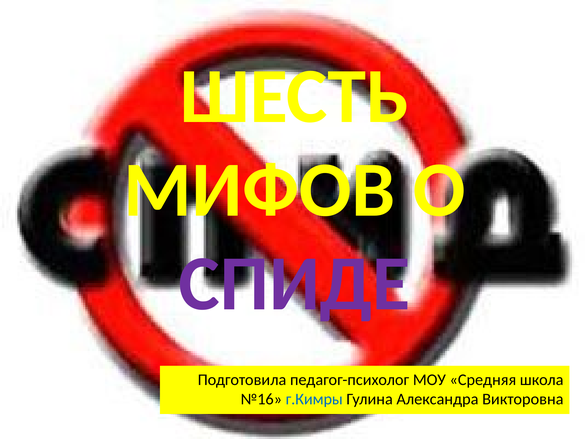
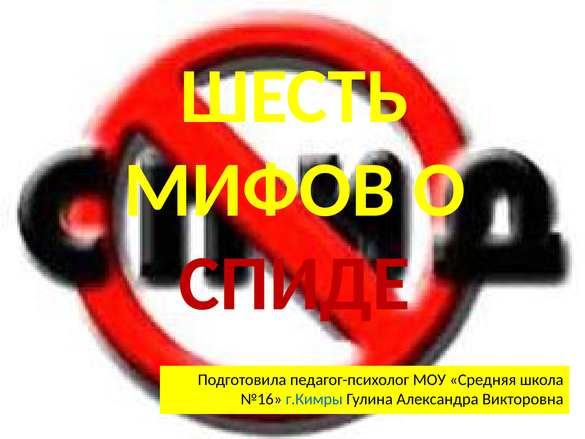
СПИДЕ colour: purple -> red
